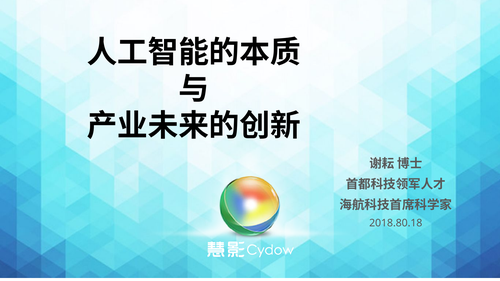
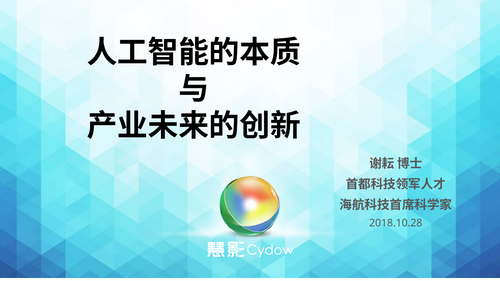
2018.80.18: 2018.80.18 -> 2018.10.28
